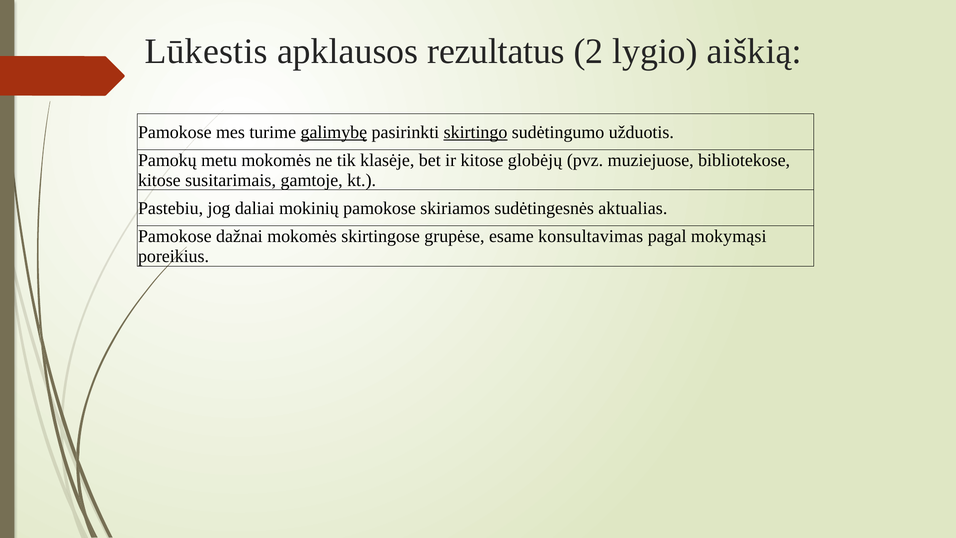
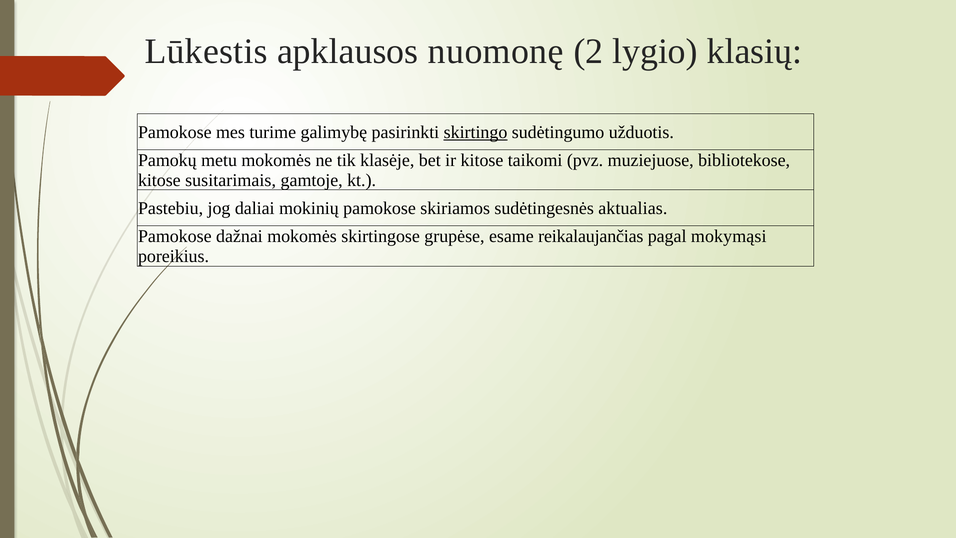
rezultatus: rezultatus -> nuomonę
aiškią: aiškią -> klasių
galimybę underline: present -> none
globėjų: globėjų -> taikomi
konsultavimas: konsultavimas -> reikalaujančias
